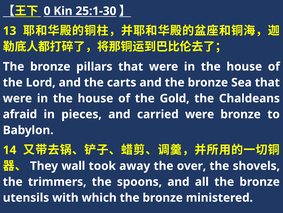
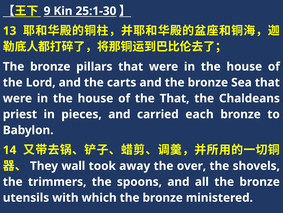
0: 0 -> 9
the Gold: Gold -> That
afraid: afraid -> priest
carried were: were -> each
